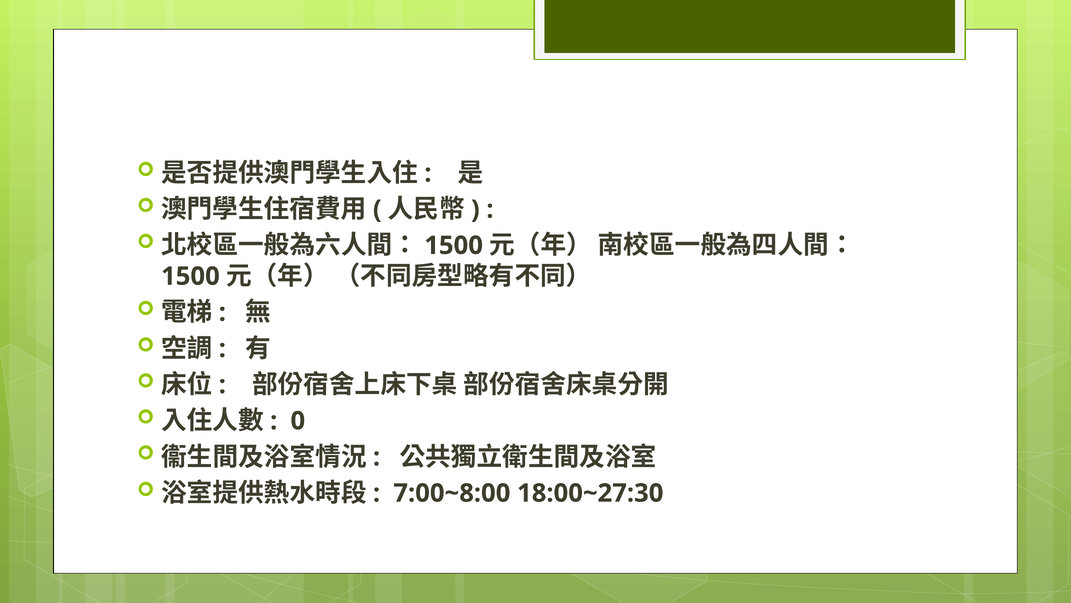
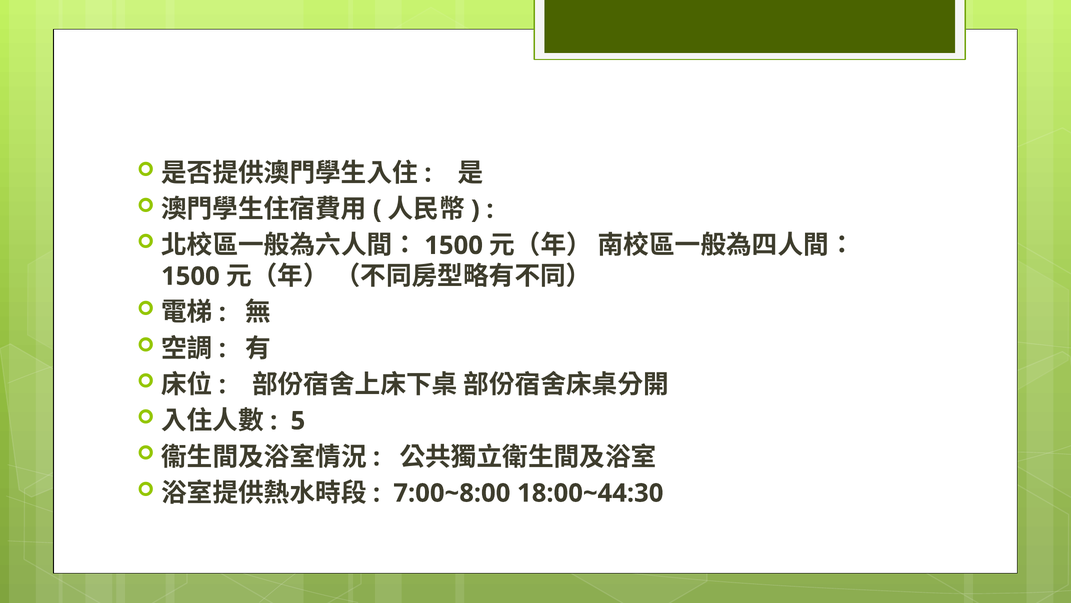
0: 0 -> 5
18:00~27:30: 18:00~27:30 -> 18:00~44:30
